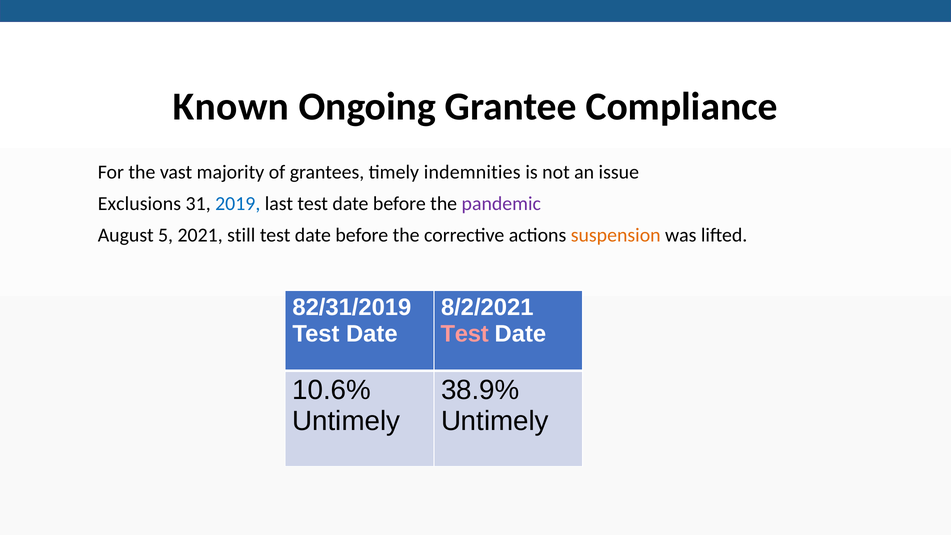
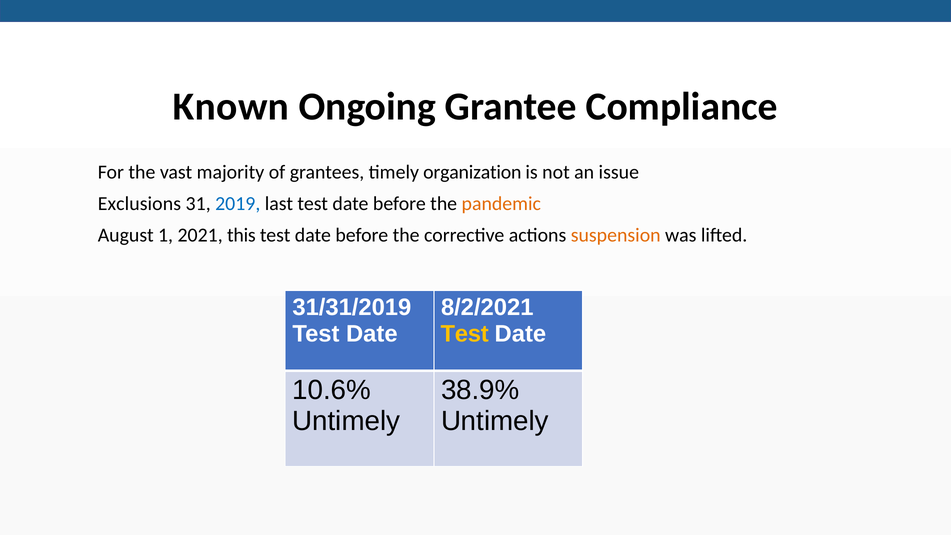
indemnities: indemnities -> organization
pandemic colour: purple -> orange
5: 5 -> 1
still: still -> this
82/31/2019: 82/31/2019 -> 31/31/2019
Test at (465, 334) colour: pink -> yellow
